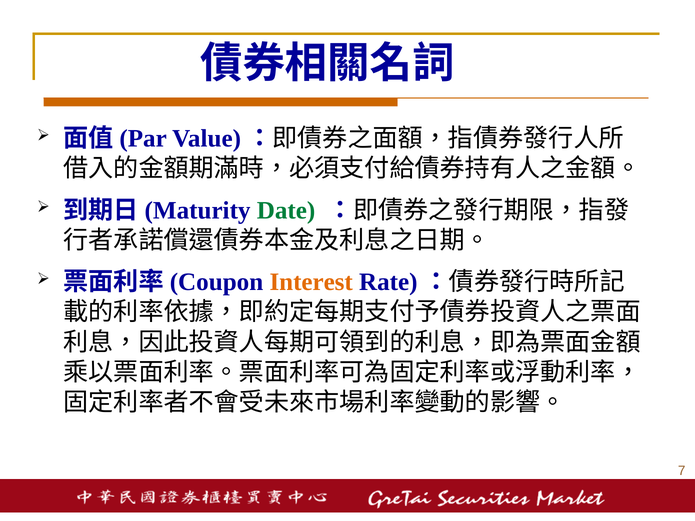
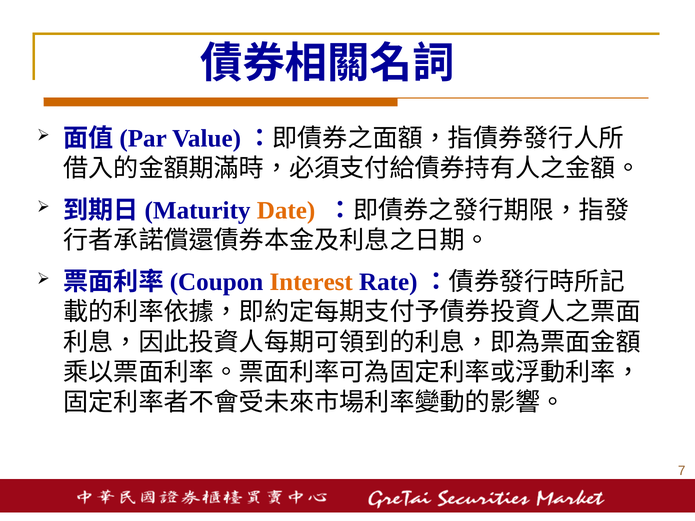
Date colour: green -> orange
